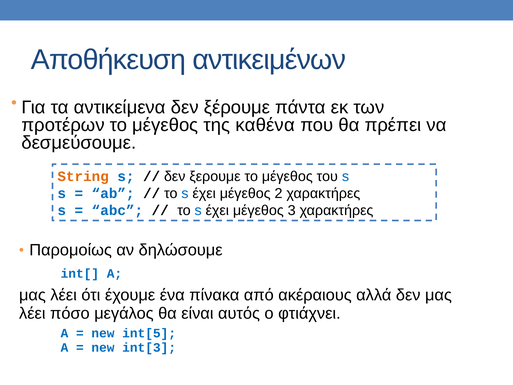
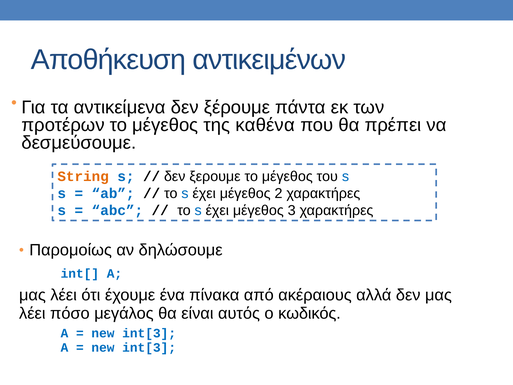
φτιάχνει: φτιάχνει -> κωδικός
int[5 at (149, 333): int[5 -> int[3
